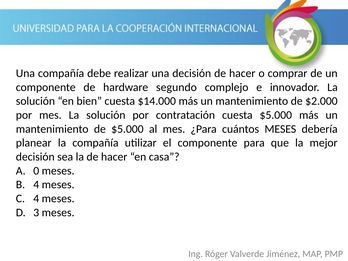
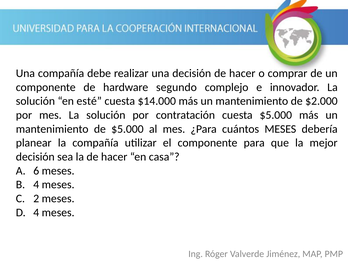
bien: bien -> esté
0: 0 -> 6
4 at (36, 199): 4 -> 2
3 at (36, 212): 3 -> 4
